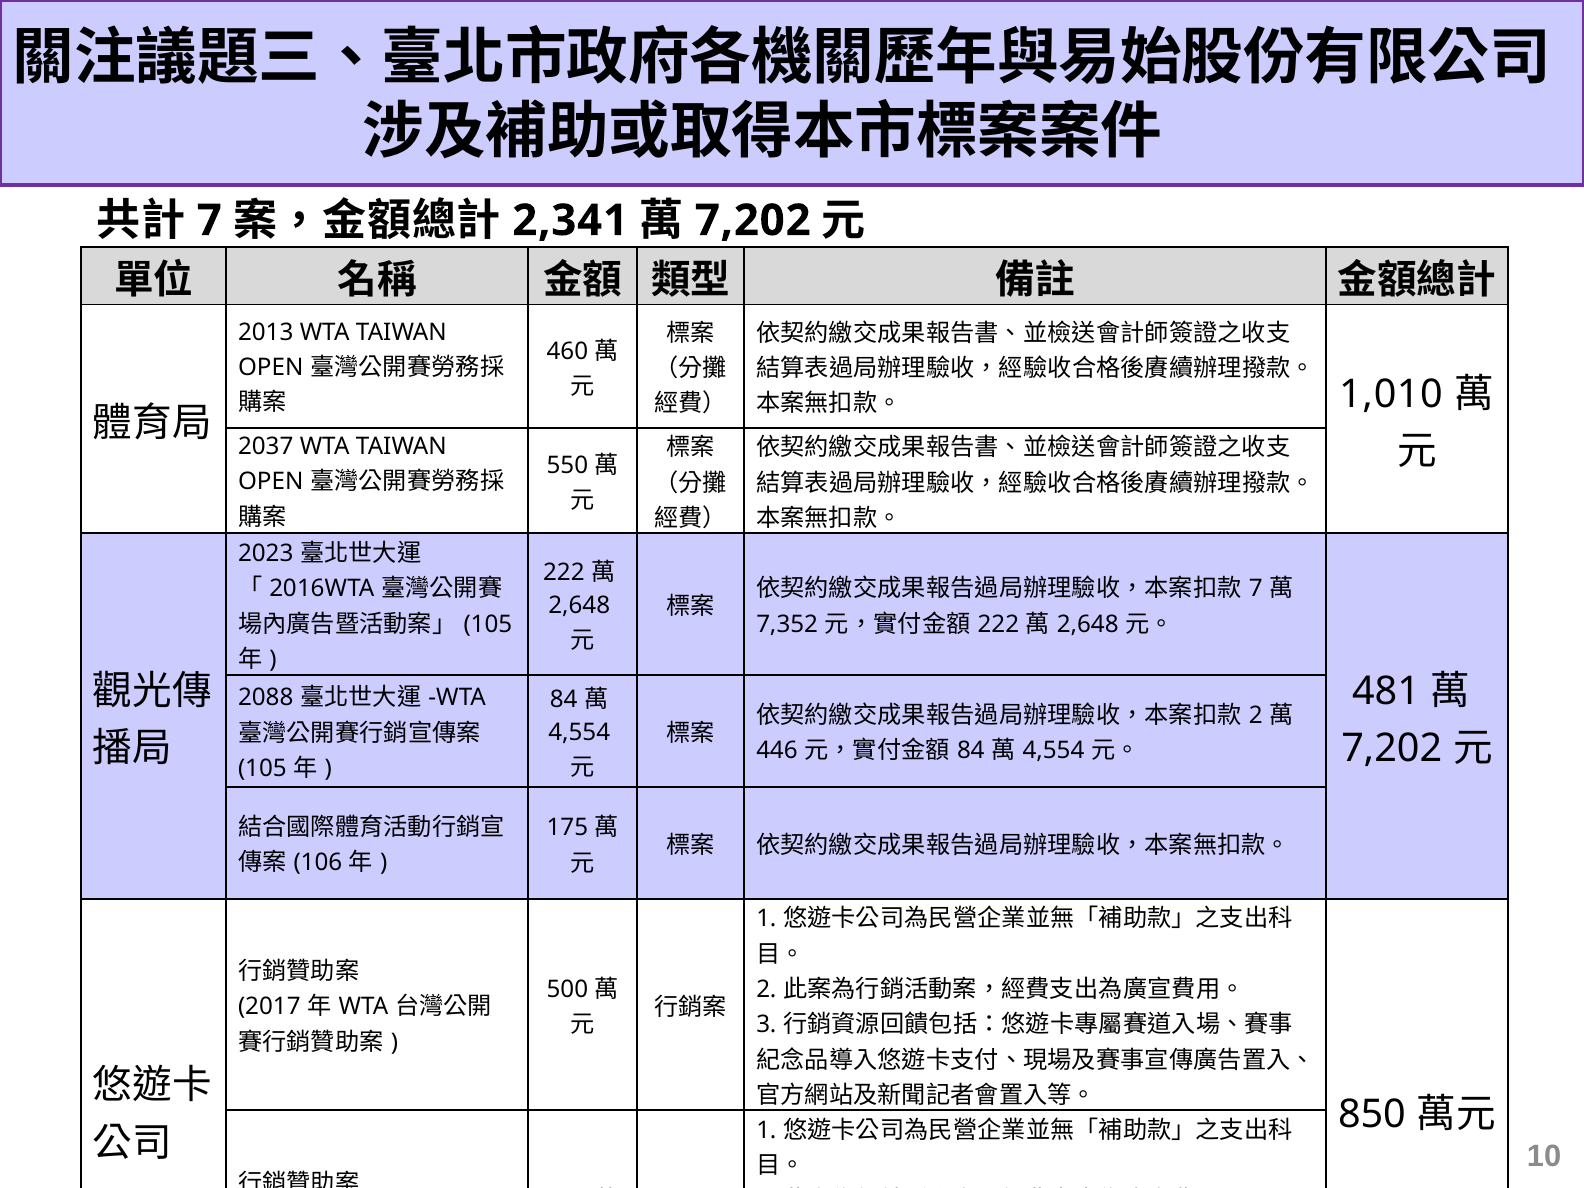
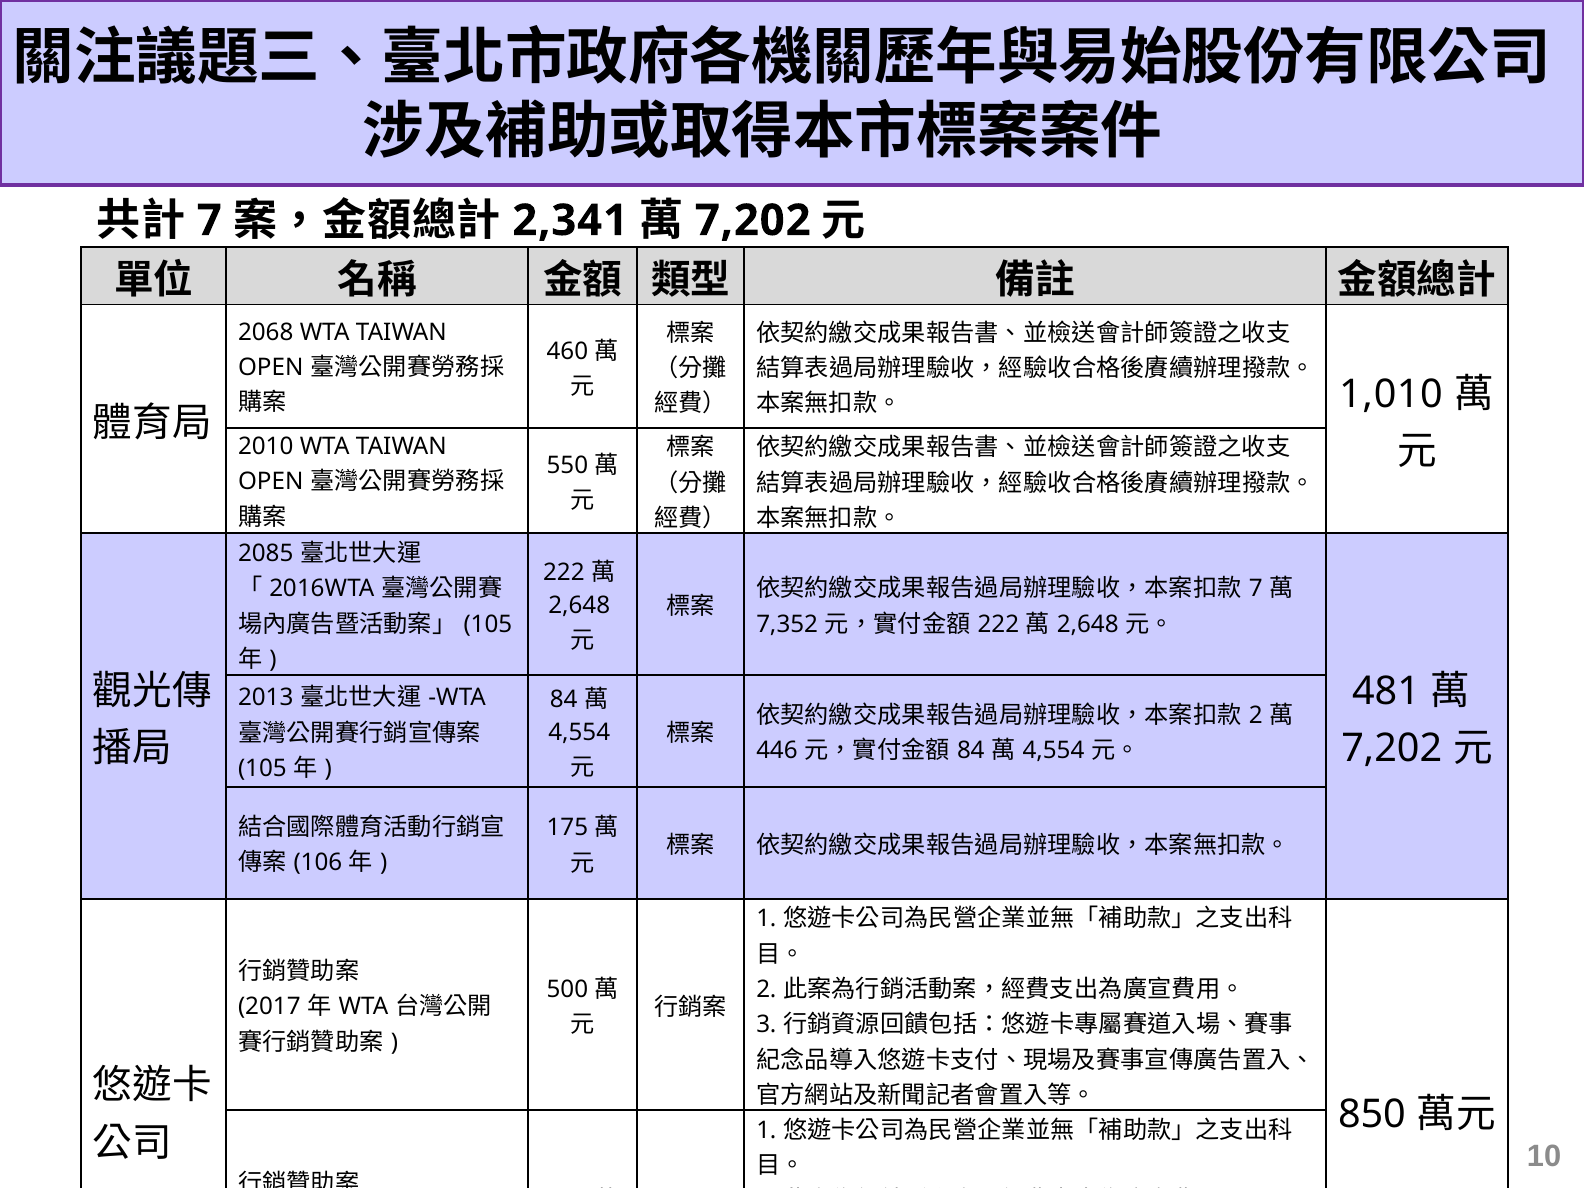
2013: 2013 -> 2068
2037: 2037 -> 2010
2023: 2023 -> 2085
2088: 2088 -> 2013
